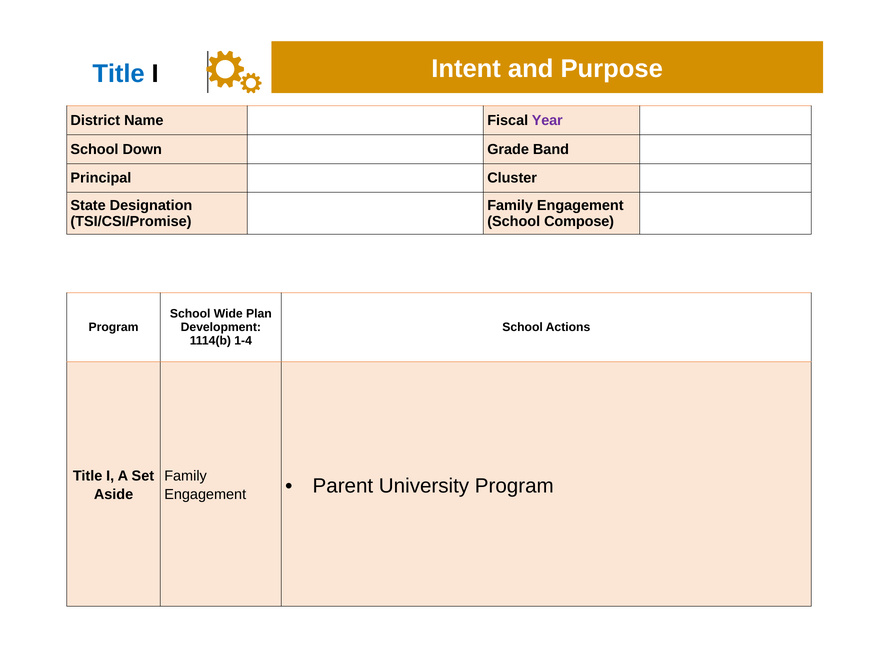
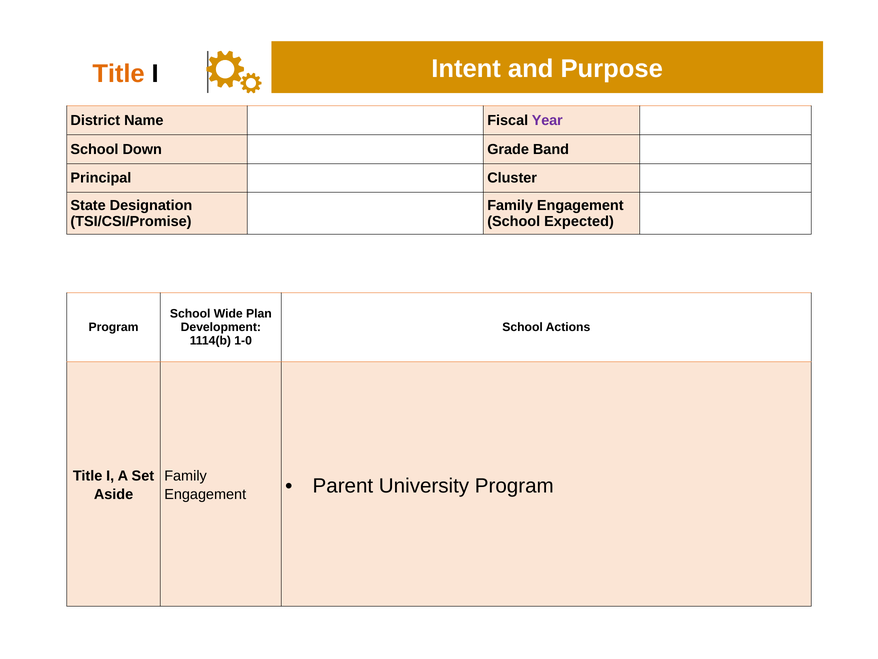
Title at (119, 74) colour: blue -> orange
Compose: Compose -> Expected
1-4: 1-4 -> 1-0
